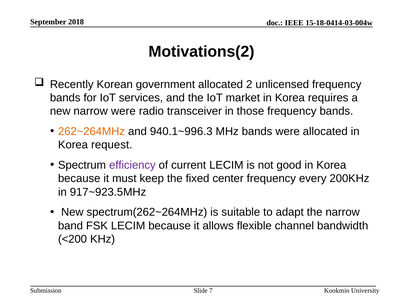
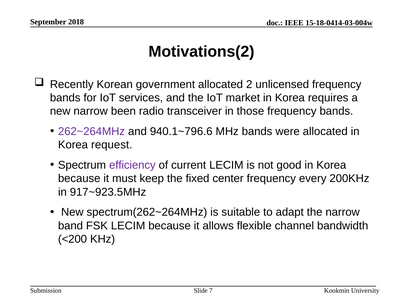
narrow were: were -> been
262~264MHz colour: orange -> purple
940.1~996.3: 940.1~996.3 -> 940.1~796.6
